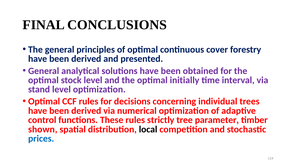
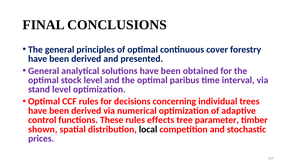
initially: initially -> paribus
strictly: strictly -> effects
prices colour: blue -> purple
